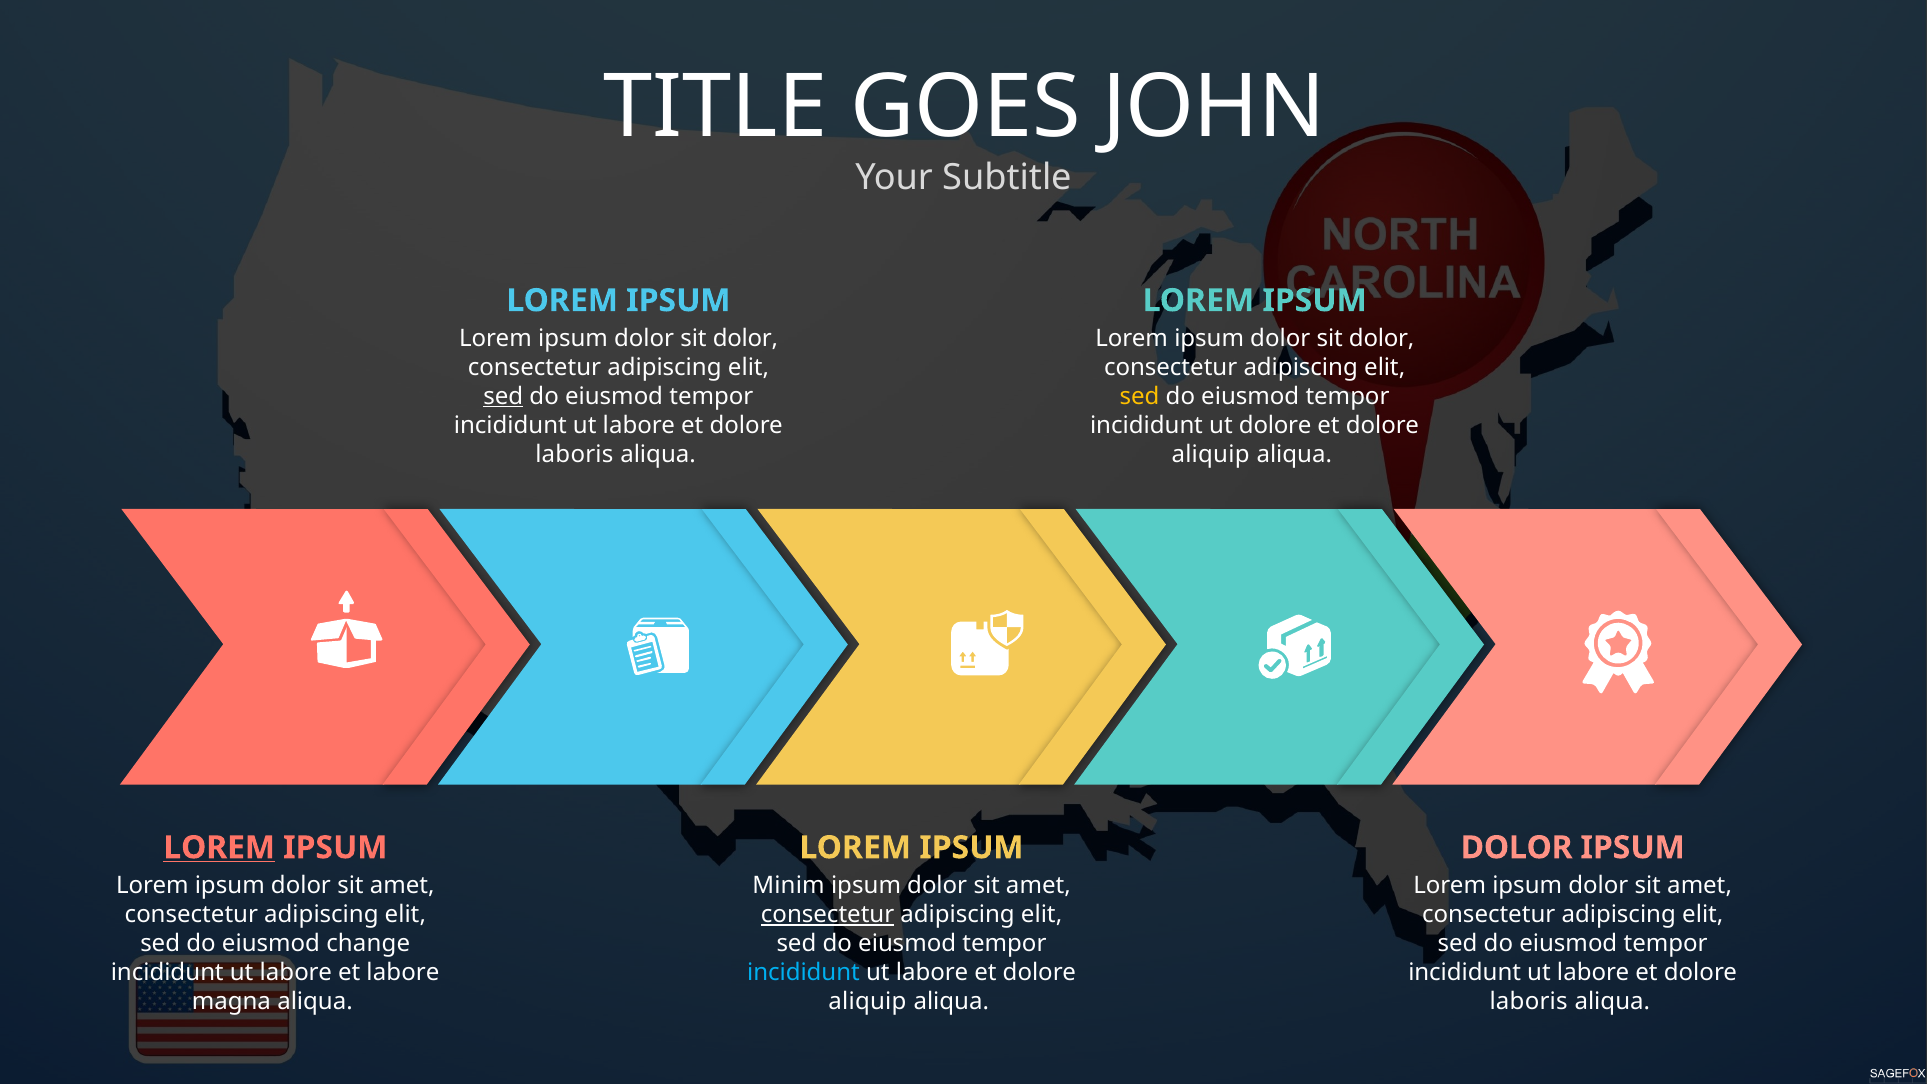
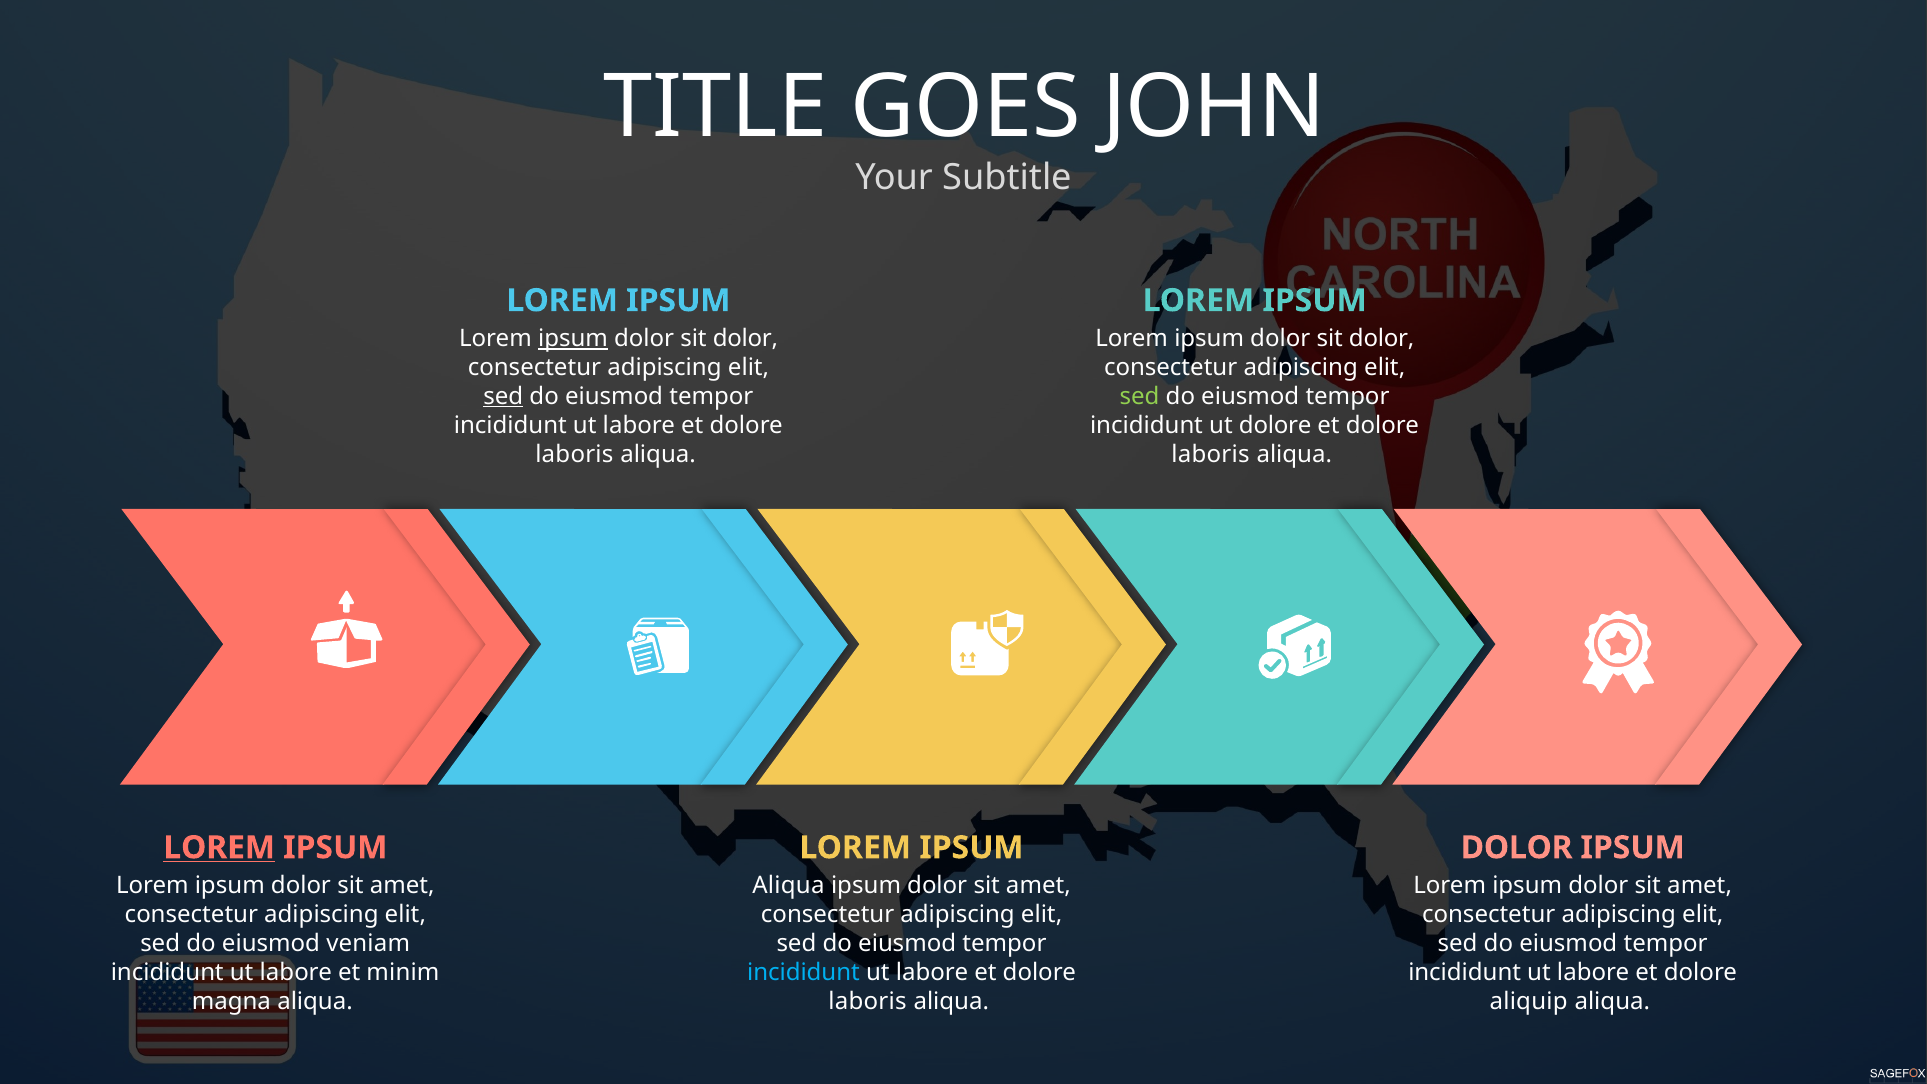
ipsum at (573, 339) underline: none -> present
sed at (1140, 396) colour: yellow -> light green
aliquip at (1211, 454): aliquip -> laboris
Minim at (788, 886): Minim -> Aliqua
consectetur at (828, 915) underline: present -> none
change: change -> veniam
et labore: labore -> minim
aliquip at (867, 1001): aliquip -> laboris
laboris at (1529, 1001): laboris -> aliquip
